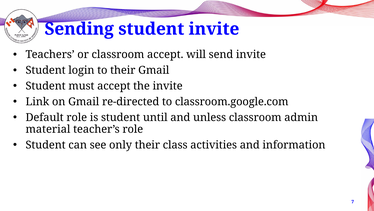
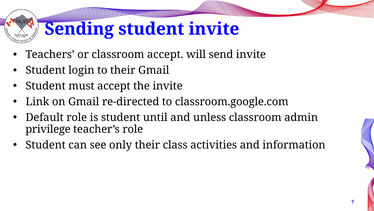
material: material -> privilege
